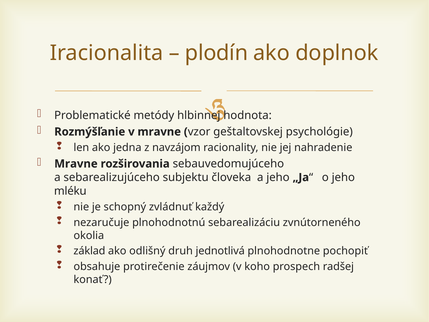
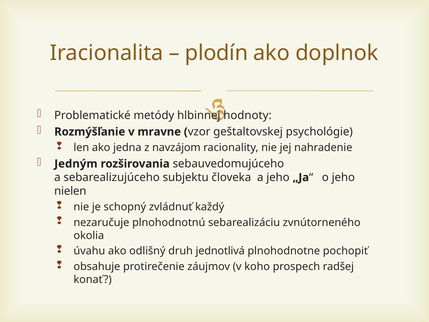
hodnota: hodnota -> hodnoty
Mravne at (76, 164): Mravne -> Jedným
mléku: mléku -> nielen
základ: základ -> úvahu
